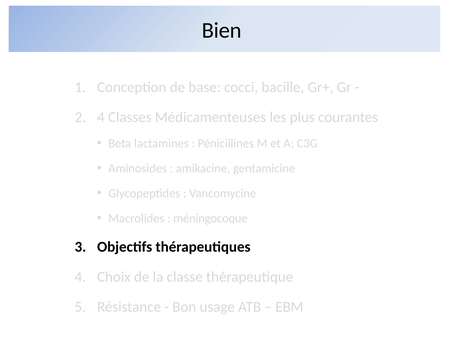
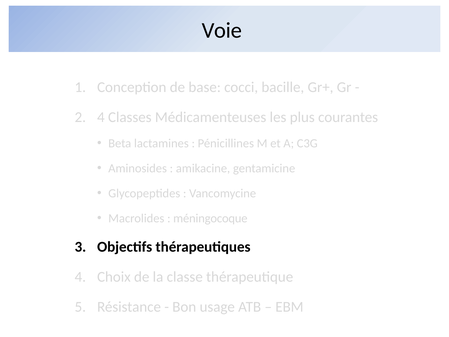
Bien: Bien -> Voie
